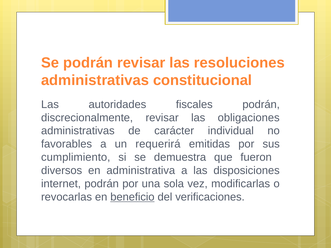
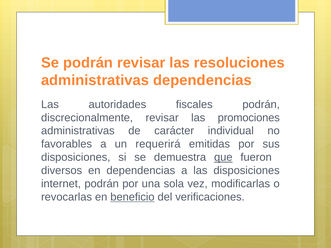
administrativas constitucional: constitucional -> dependencias
obligaciones: obligaciones -> promociones
cumplimiento at (76, 157): cumplimiento -> disposiciones
que underline: none -> present
en administrativa: administrativa -> dependencias
